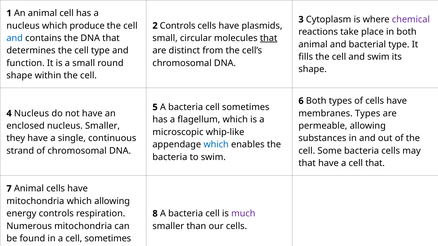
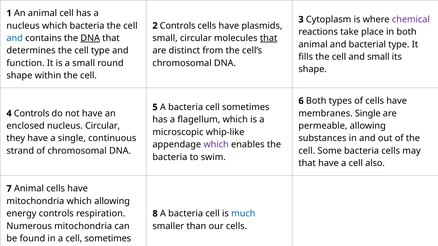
which produce: produce -> bacteria
DNA at (90, 38) underline: none -> present
and swim: swim -> small
membranes Types: Types -> Single
4 Nucleus: Nucleus -> Controls
nucleus Smaller: Smaller -> Circular
which at (216, 145) colour: blue -> purple
cell that: that -> also
much colour: purple -> blue
